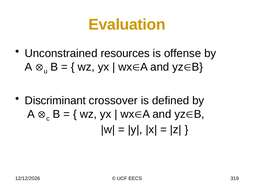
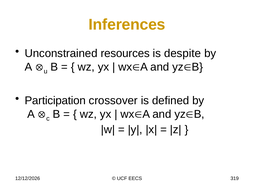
Evaluation: Evaluation -> Inferences
offense: offense -> despite
Discriminant: Discriminant -> Participation
